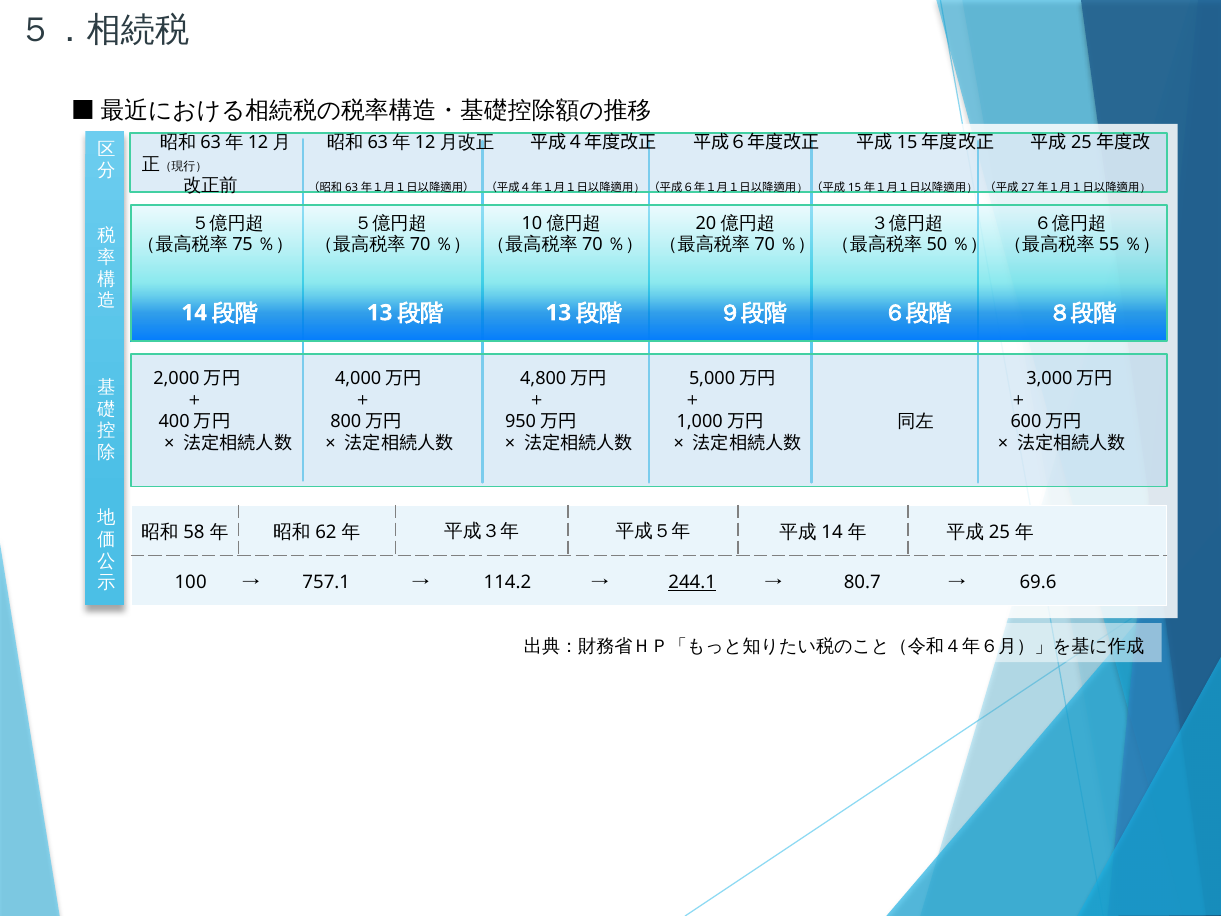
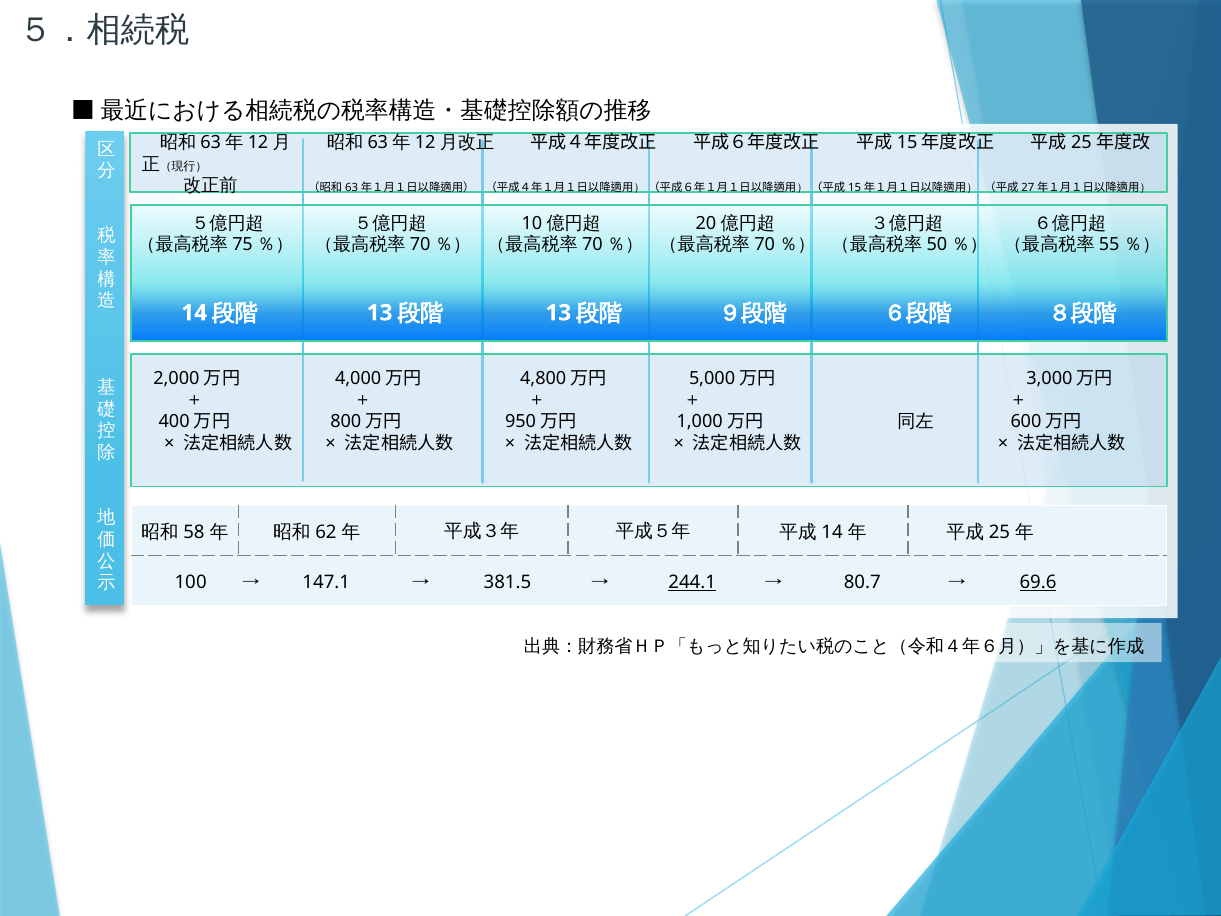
757.1: 757.1 -> 147.1
114.2: 114.2 -> 381.5
69.6 underline: none -> present
